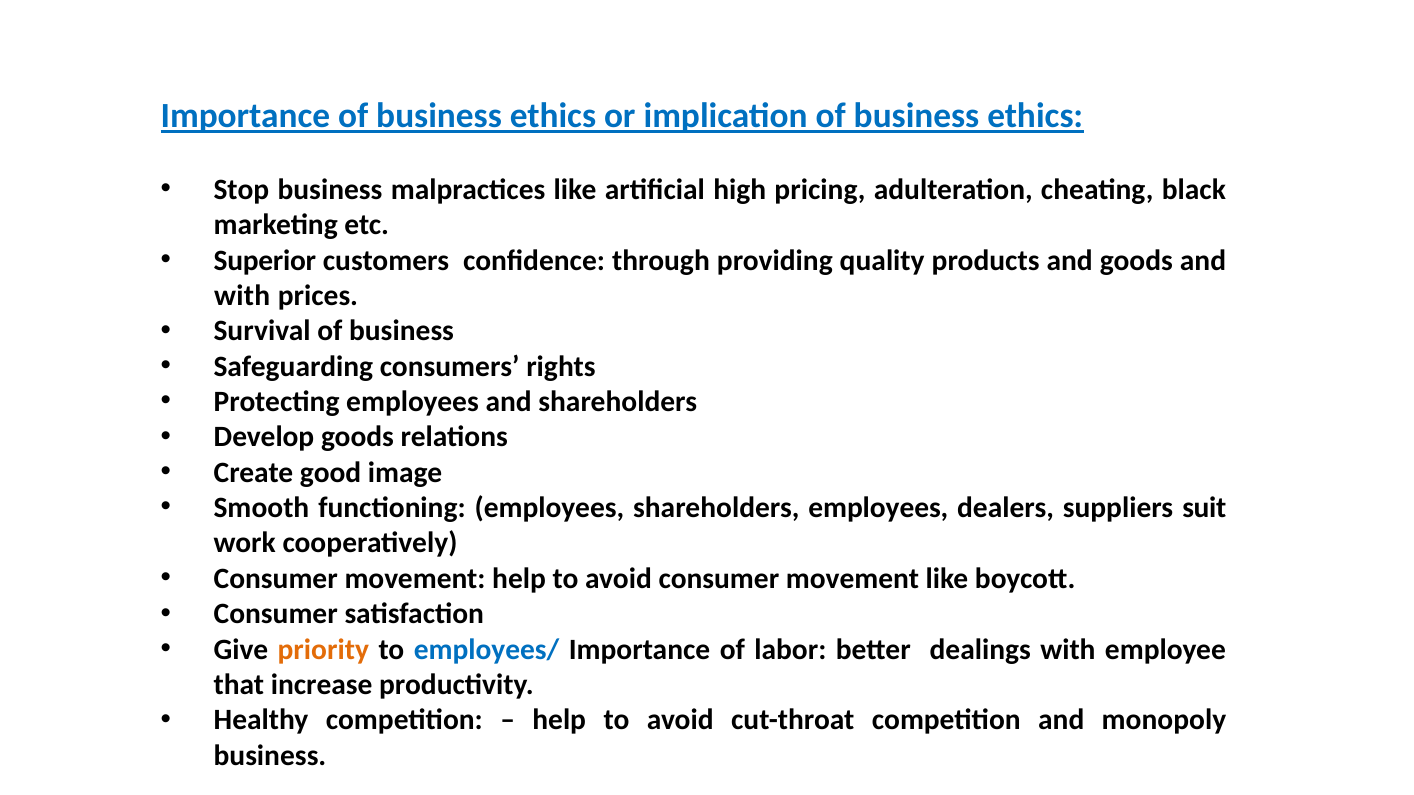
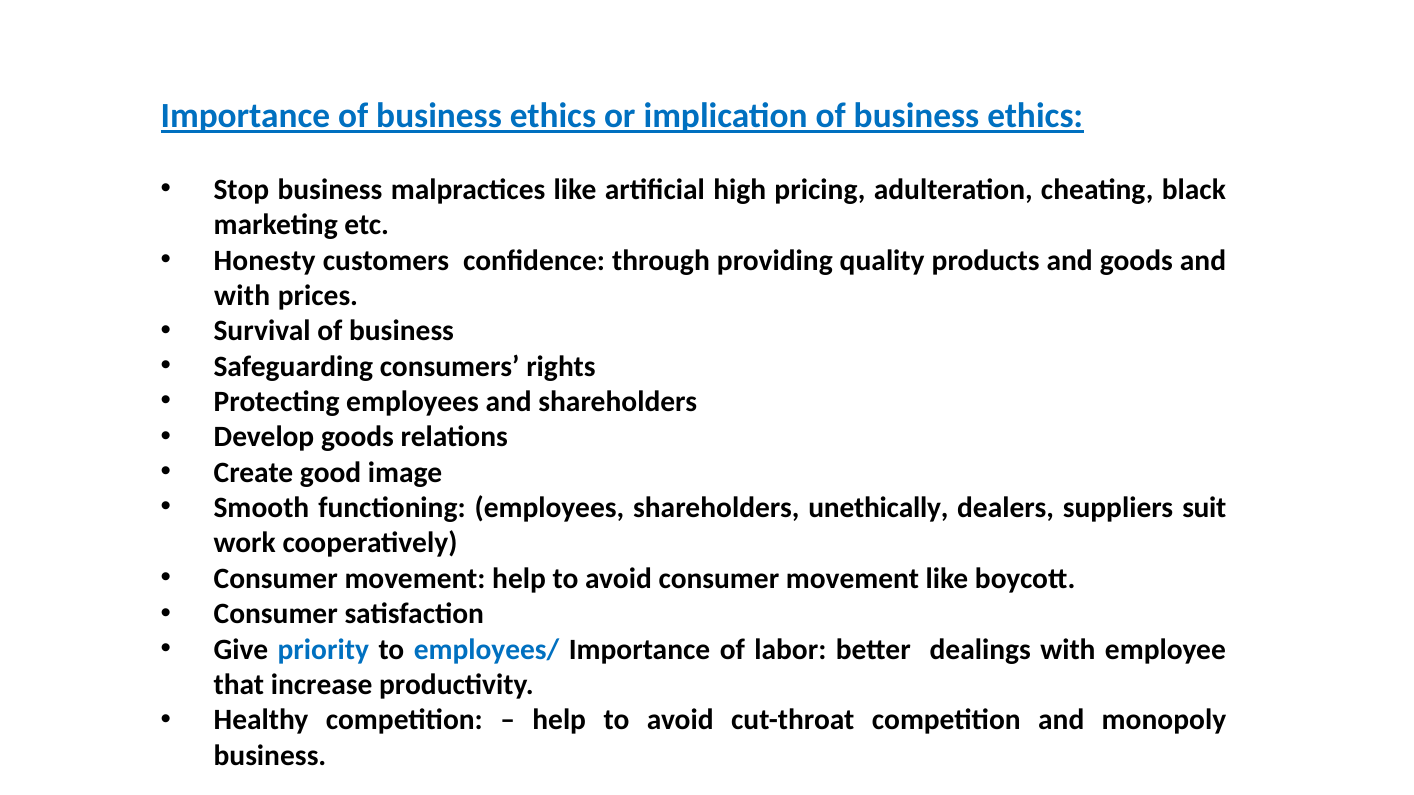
Superior: Superior -> Honesty
shareholders employees: employees -> unethically
priority colour: orange -> blue
